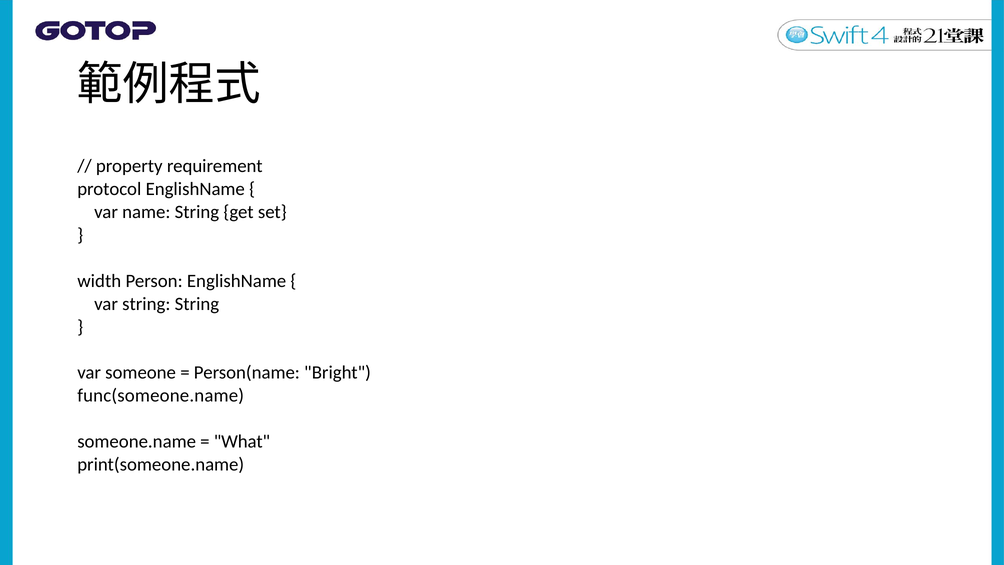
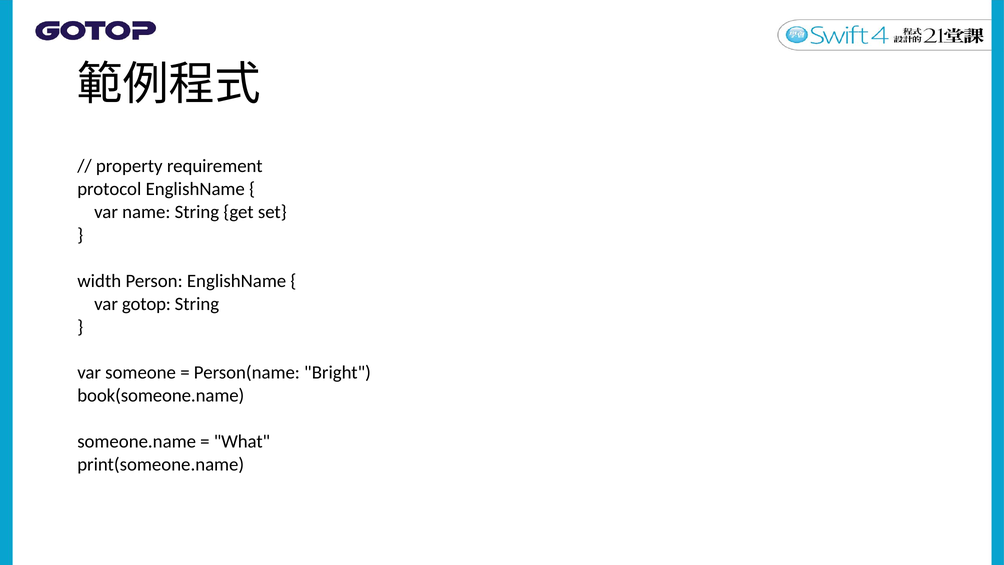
var string: string -> gotop
func(someone.name: func(someone.name -> book(someone.name
